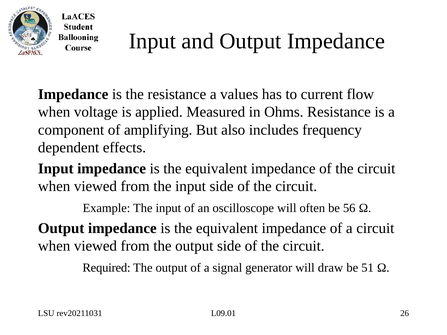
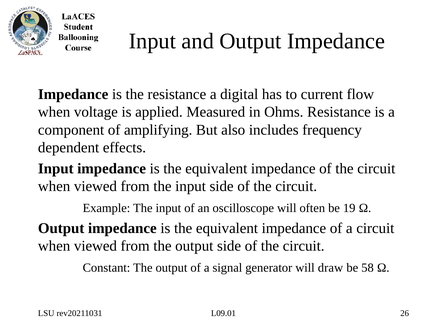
values: values -> digital
56: 56 -> 19
Required: Required -> Constant
51: 51 -> 58
